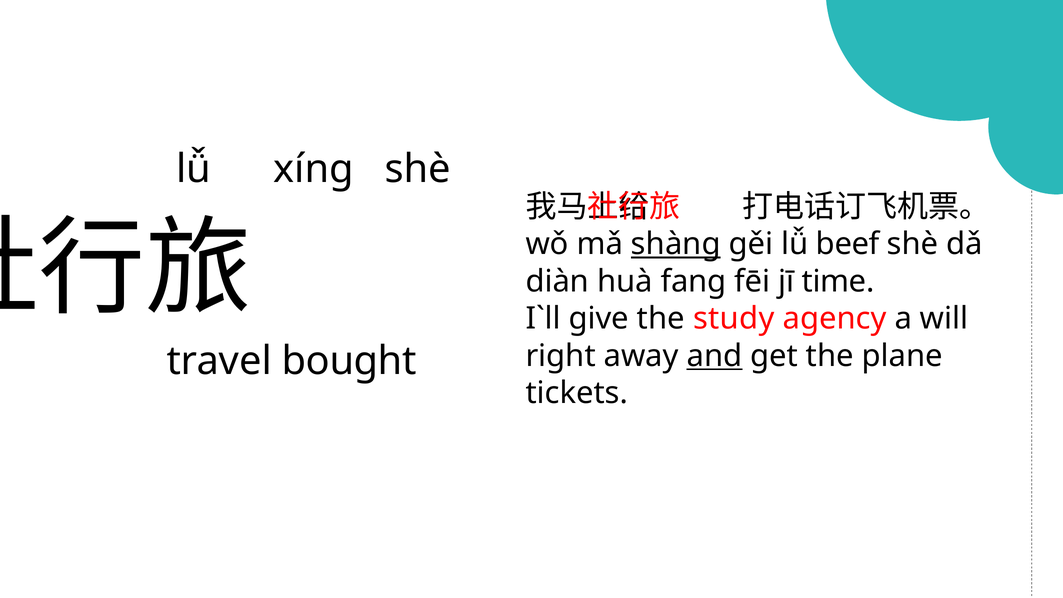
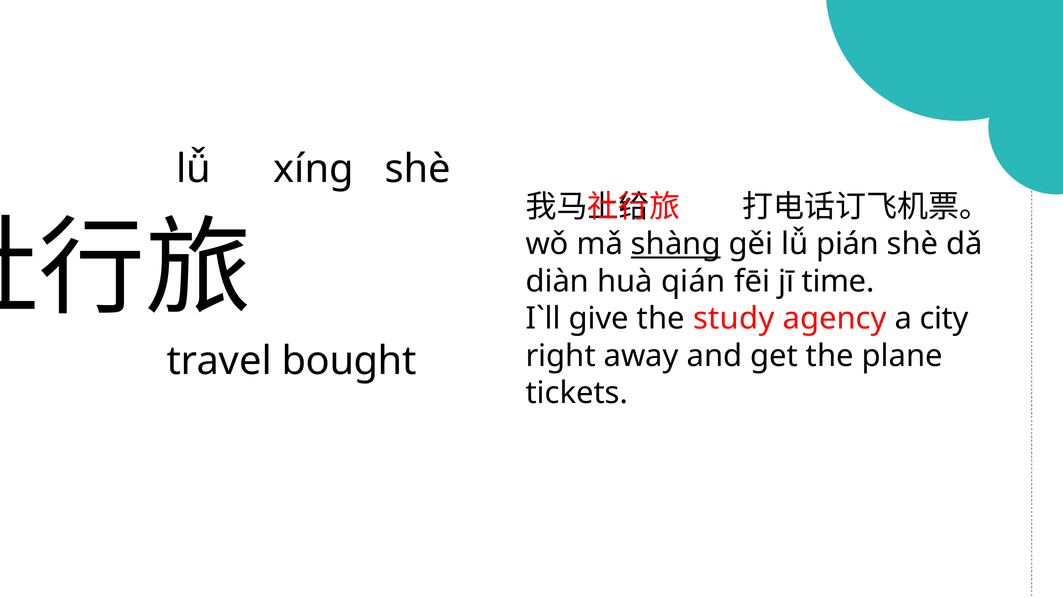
beef: beef -> pián
fang: fang -> qián
will: will -> city
and underline: present -> none
